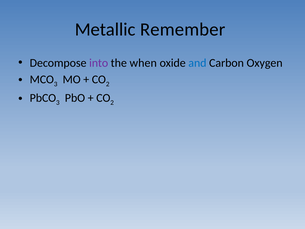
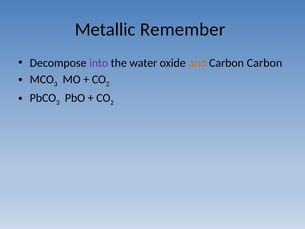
when: when -> water
and colour: blue -> orange
Carbon Oxygen: Oxygen -> Carbon
